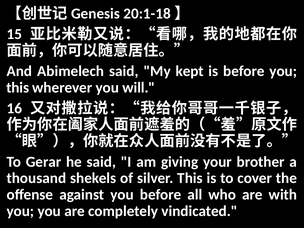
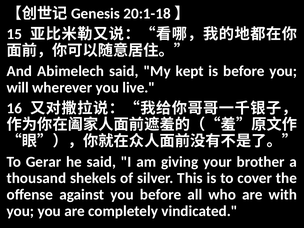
this at (18, 88): this -> will
will: will -> live
